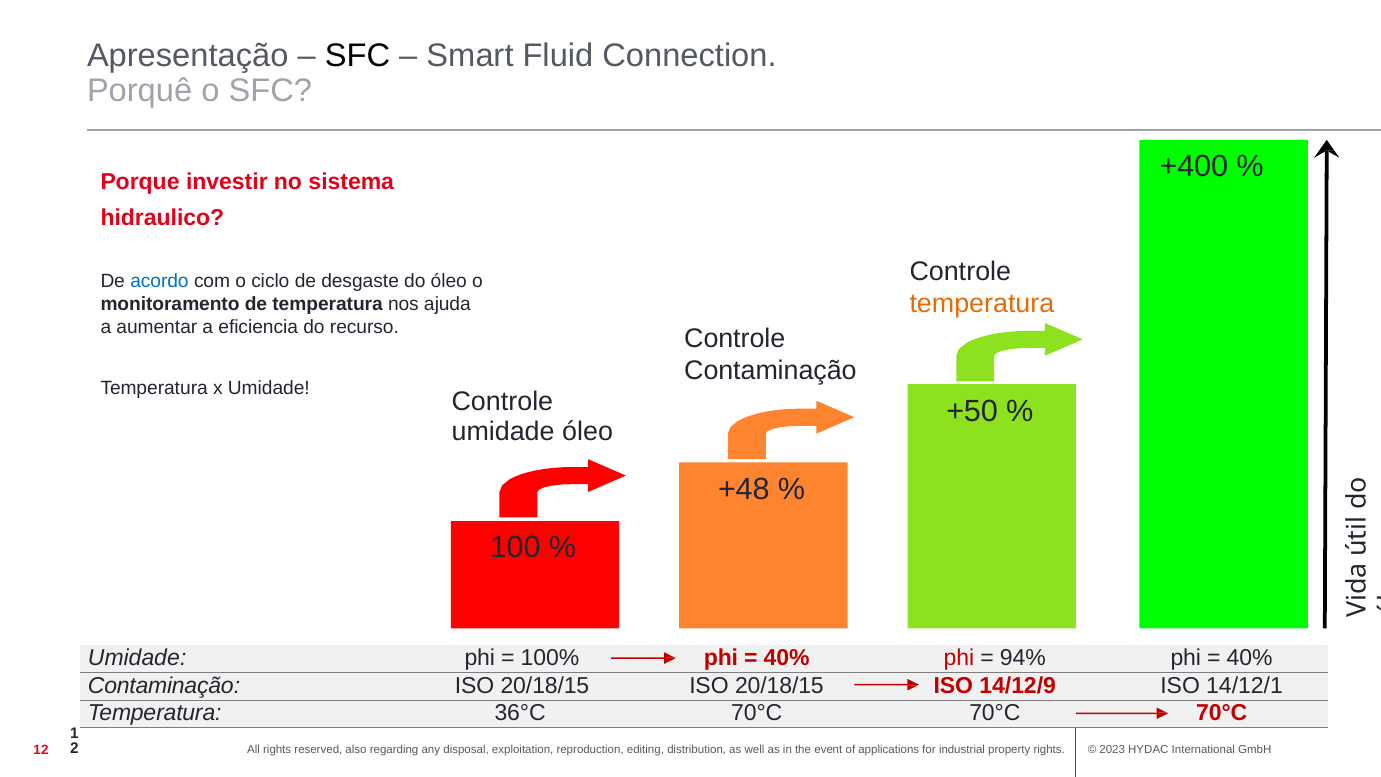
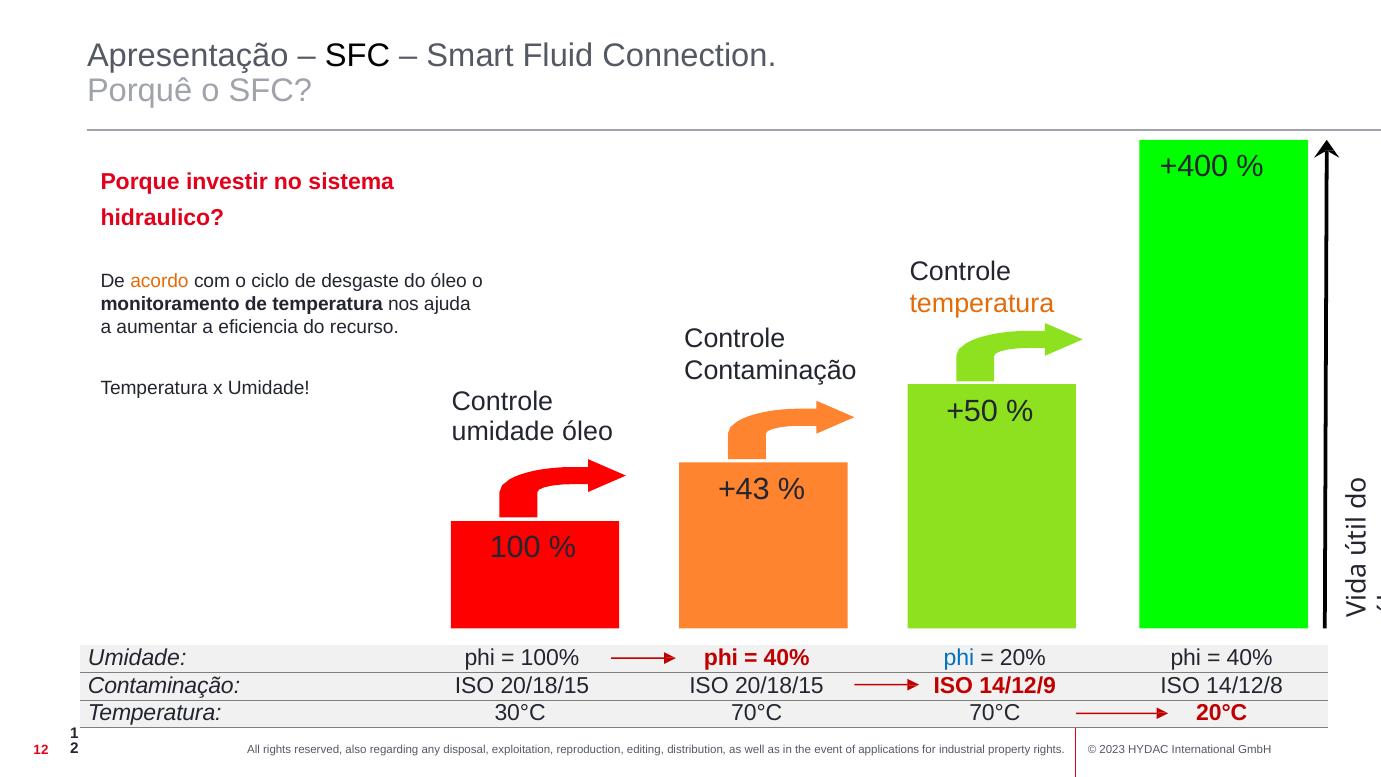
acordo colour: blue -> orange
+48: +48 -> +43
phi at (959, 658) colour: red -> blue
94%: 94% -> 20%
14/12/1: 14/12/1 -> 14/12/8
36°C: 36°C -> 30°C
70°C 70°C 70°C: 70°C -> 20°C
